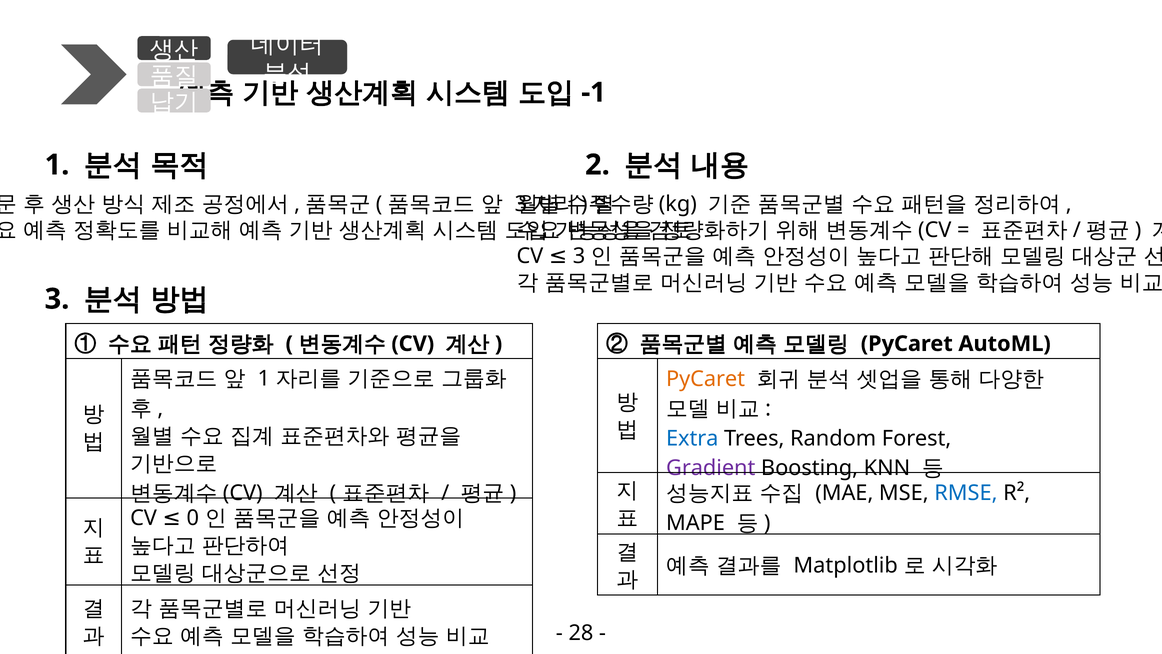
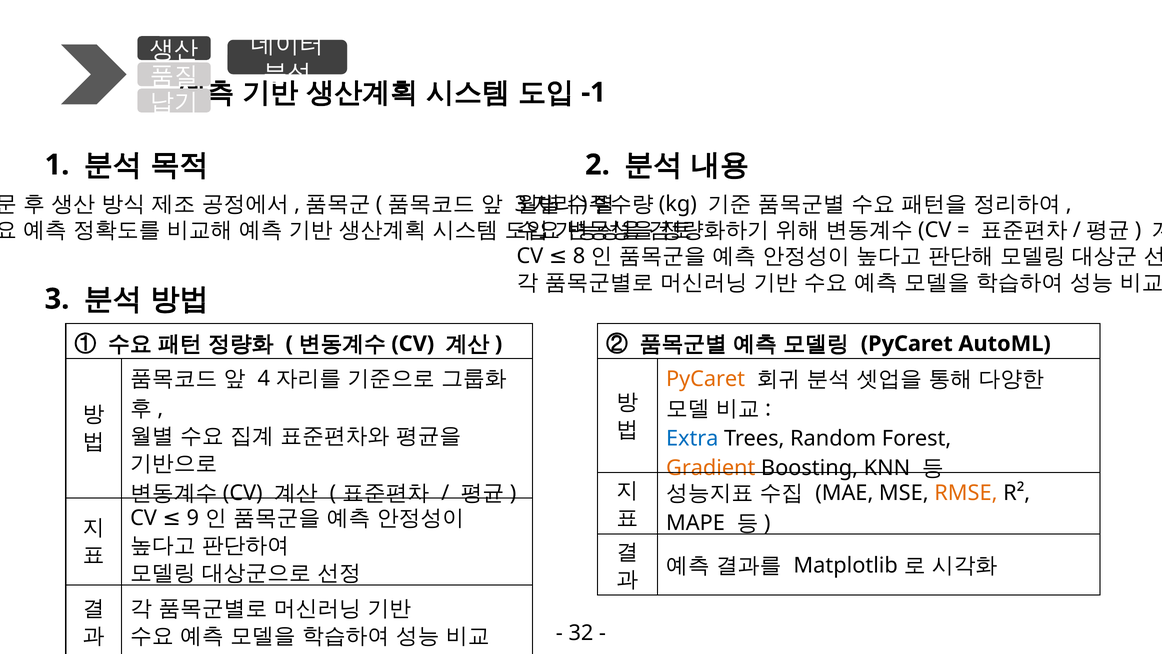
CV 3: 3 -> 8
1 at (264, 378): 1 -> 4
Gradient colour: purple -> orange
RMSE colour: blue -> orange
0: 0 -> 9
28: 28 -> 32
